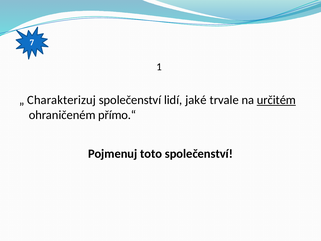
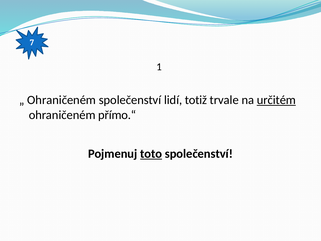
Charakterizuj at (62, 100): Charakterizuj -> Ohraničeném
jaké: jaké -> totiž
toto underline: none -> present
